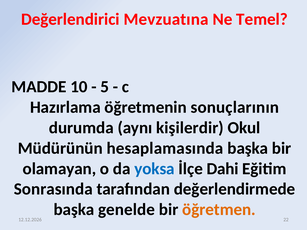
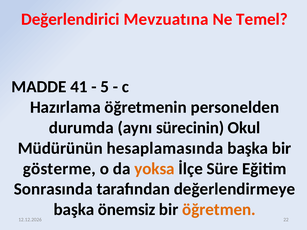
10: 10 -> 41
sonuçlarının: sonuçlarının -> personelden
kişilerdir: kişilerdir -> sürecinin
olamayan: olamayan -> gösterme
yoksa colour: blue -> orange
Dahi: Dahi -> Süre
değerlendirmede: değerlendirmede -> değerlendirmeye
genelde: genelde -> önemsiz
